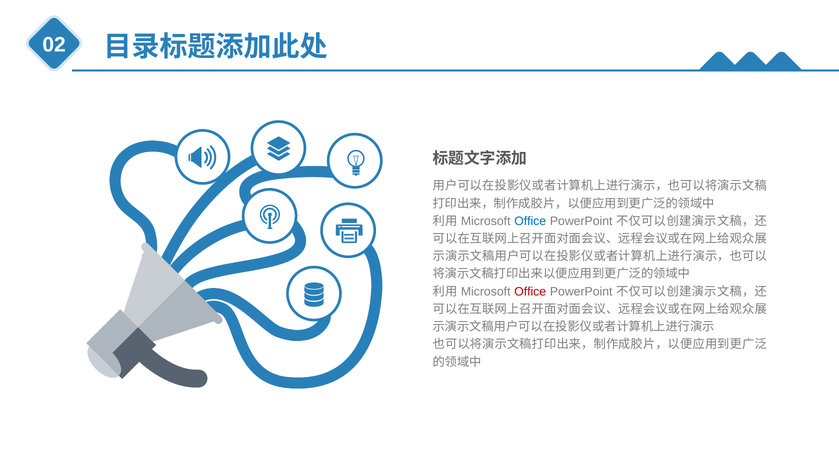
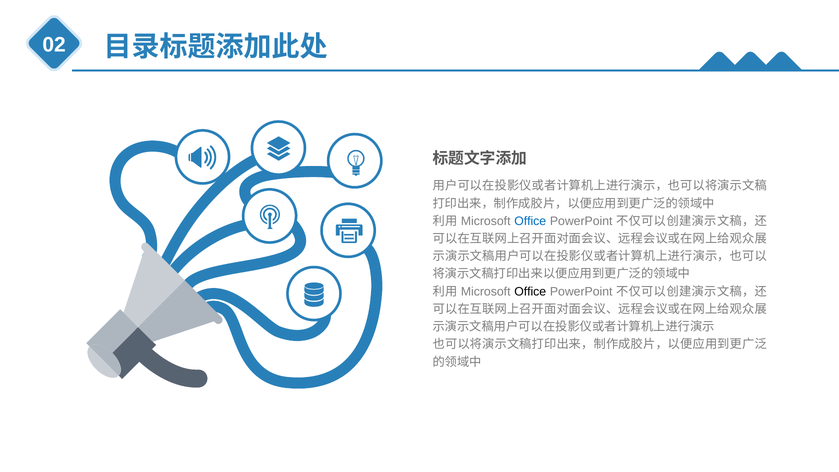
Office at (530, 292) colour: red -> black
